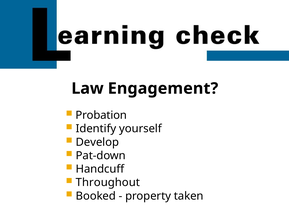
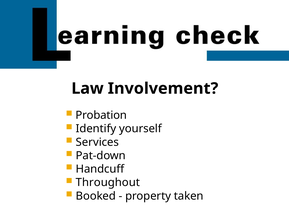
Engagement: Engagement -> Involvement
Develop: Develop -> Services
